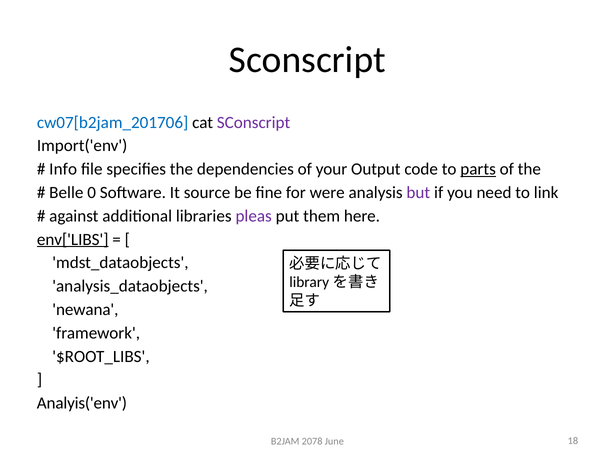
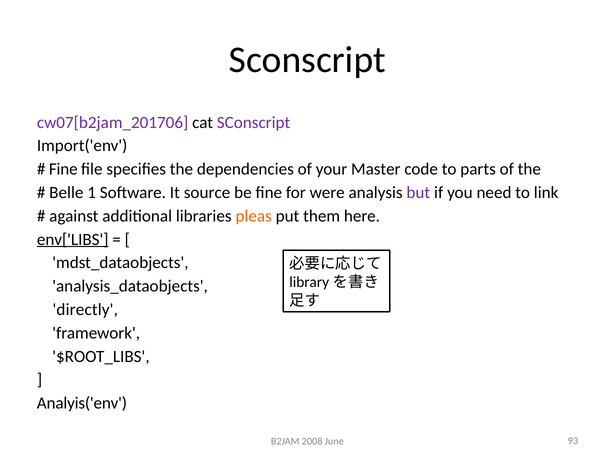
cw07[b2jam_201706 colour: blue -> purple
Info at (63, 169): Info -> Fine
Output: Output -> Master
parts underline: present -> none
0: 0 -> 1
pleas colour: purple -> orange
newana: newana -> directly
2078: 2078 -> 2008
18: 18 -> 93
